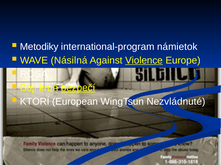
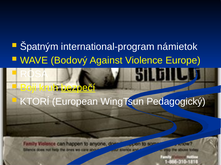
Metodiky: Metodiky -> Špatným
Násilná: Násilná -> Bodový
Violence underline: present -> none
Nezvládnuté: Nezvládnuté -> Pedagogický
